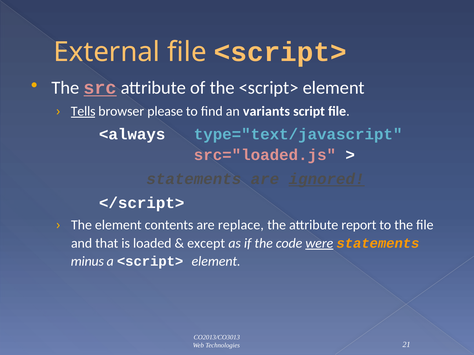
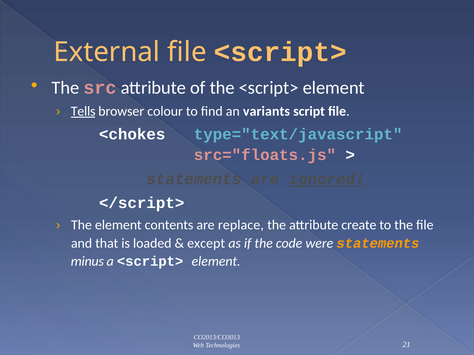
src underline: present -> none
please: please -> colour
<always: <always -> <chokes
src="loaded.js: src="loaded.js -> src="floats.js
report: report -> create
were underline: present -> none
